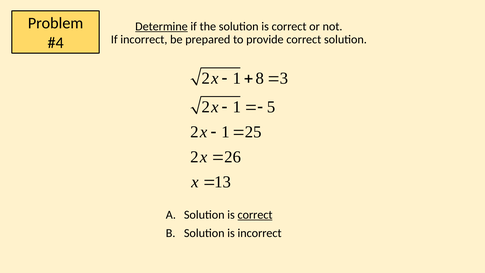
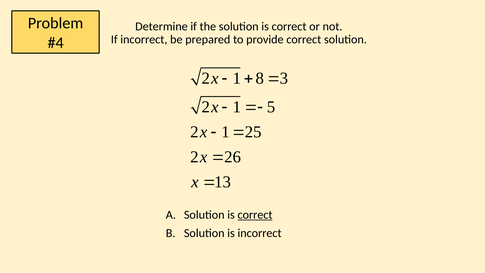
Determine underline: present -> none
